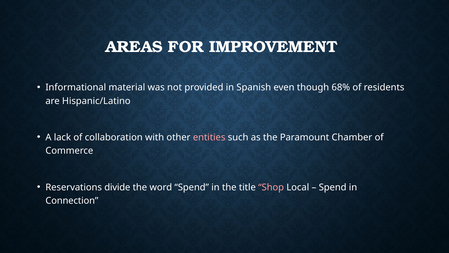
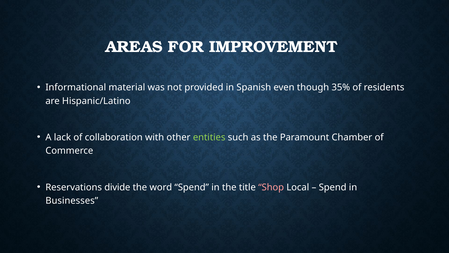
68%: 68% -> 35%
entities colour: pink -> light green
Connection: Connection -> Businesses
